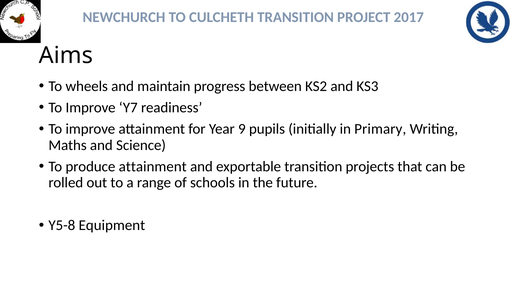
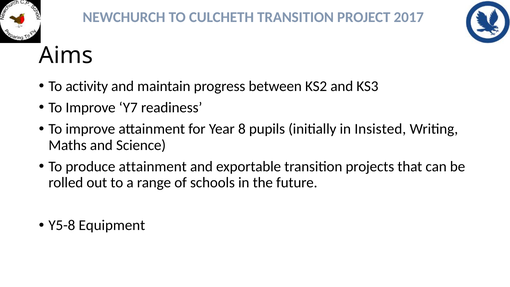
wheels: wheels -> activity
9: 9 -> 8
Primary: Primary -> Insisted
